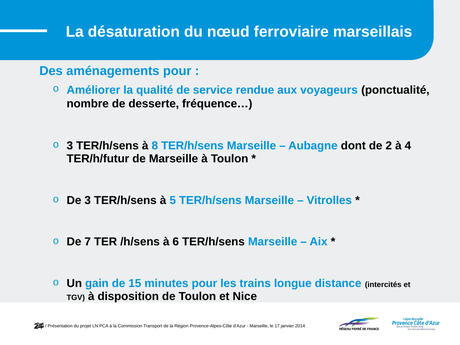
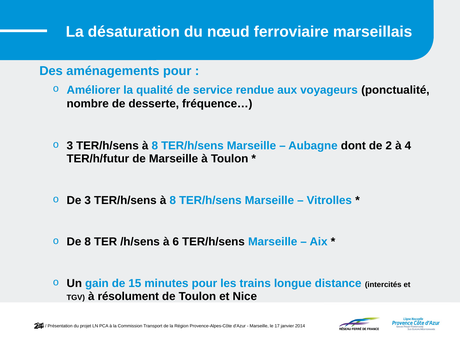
5 at (173, 200): 5 -> 8
De 7: 7 -> 8
disposition: disposition -> résolument
